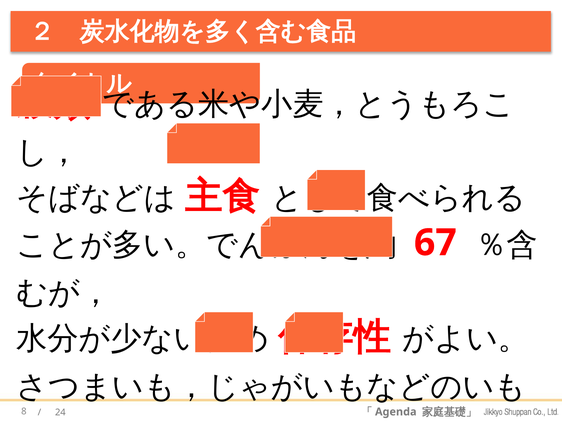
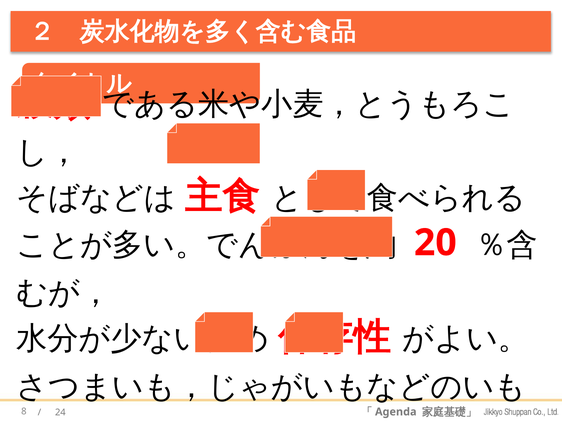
67 at (435, 243): 67 -> 20
